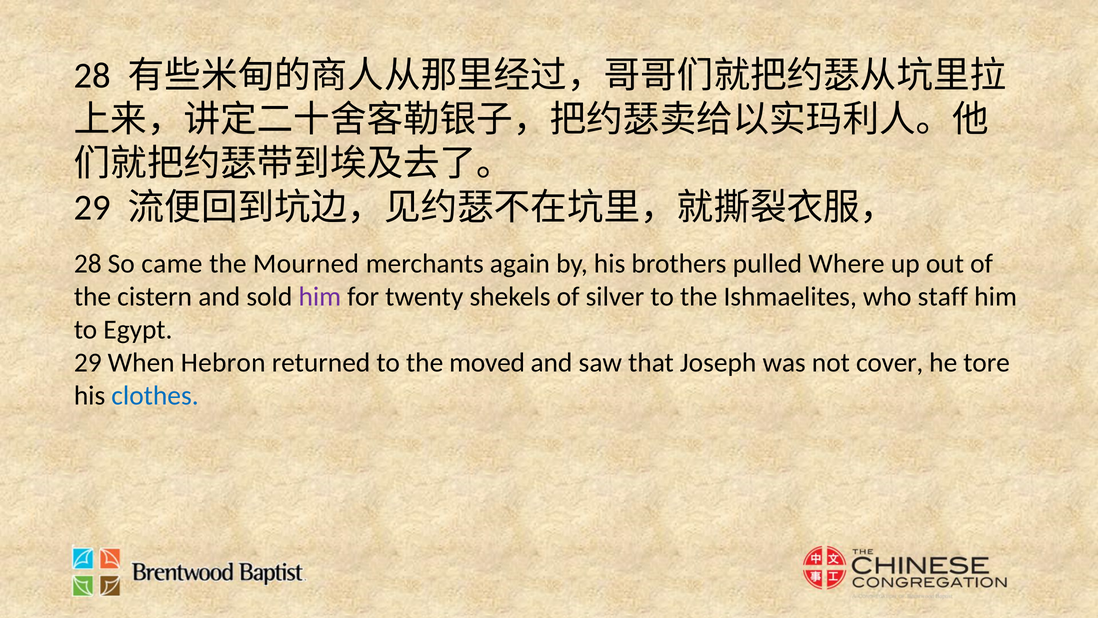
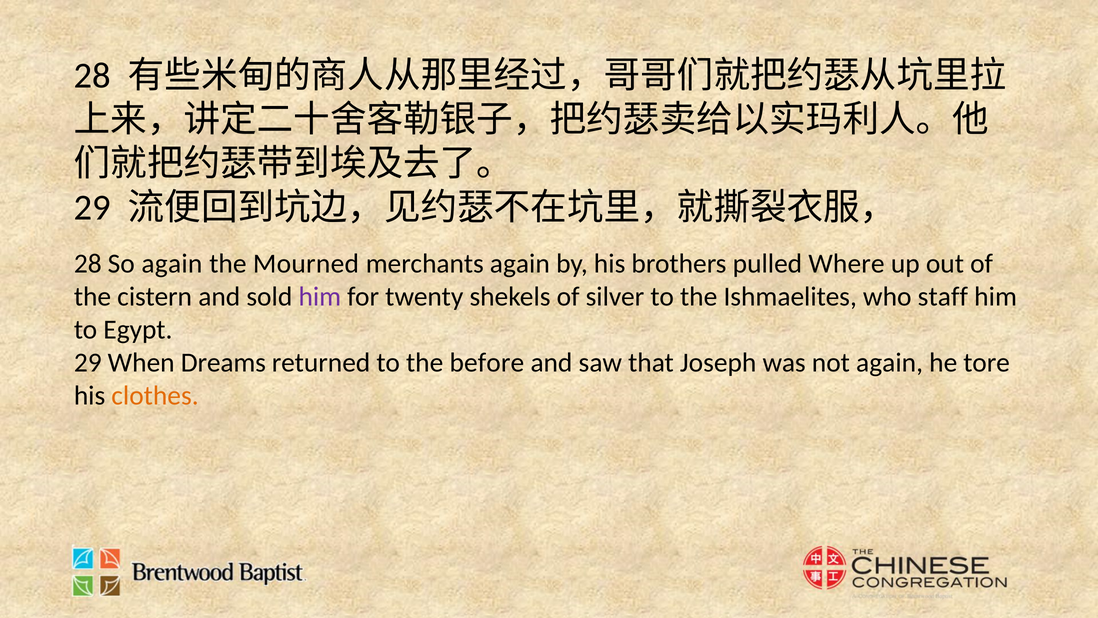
So came: came -> again
Hebron: Hebron -> Dreams
moved: moved -> before
not cover: cover -> again
clothes colour: blue -> orange
